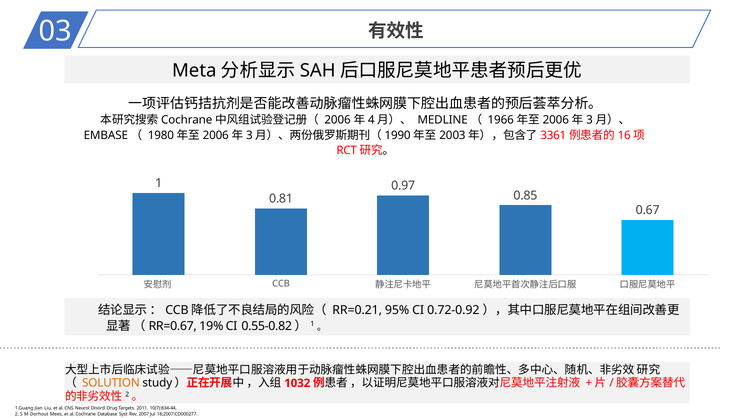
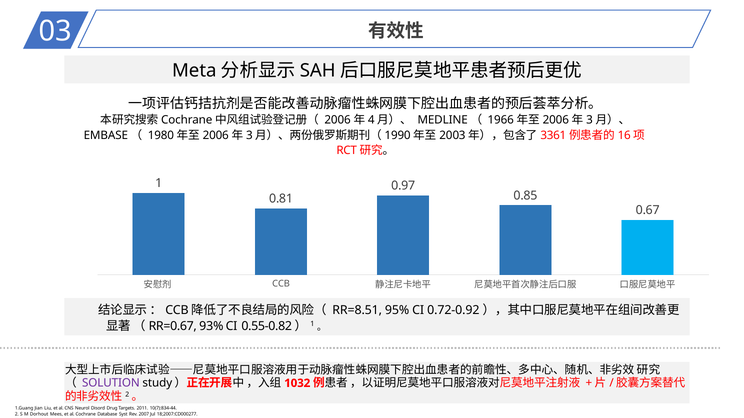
RR=0.21: RR=0.21 -> RR=8.51
19%: 19% -> 93%
SOLUTION colour: orange -> purple
